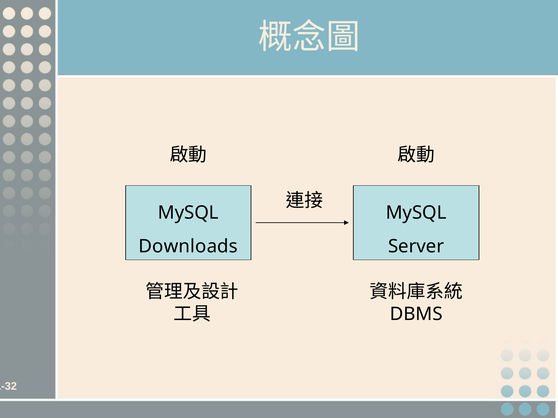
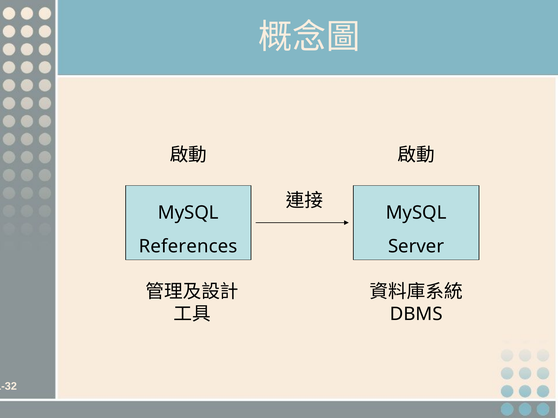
Downloads: Downloads -> References
